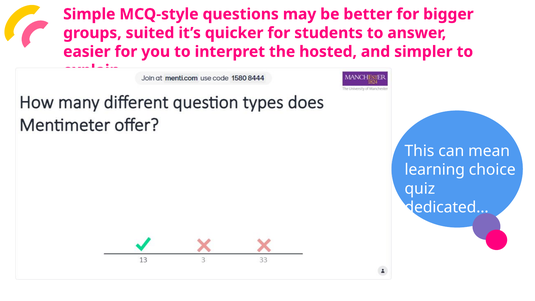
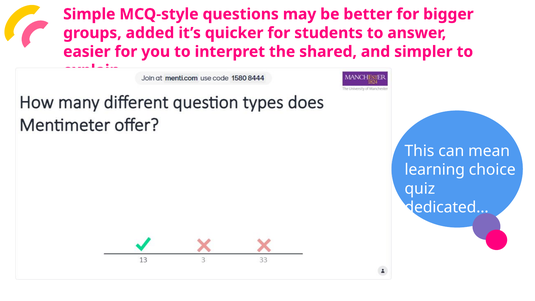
suited: suited -> added
hosted: hosted -> shared
